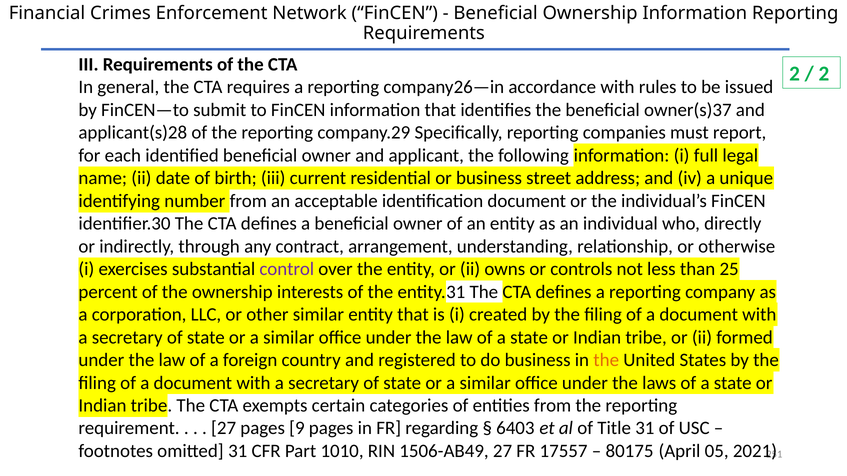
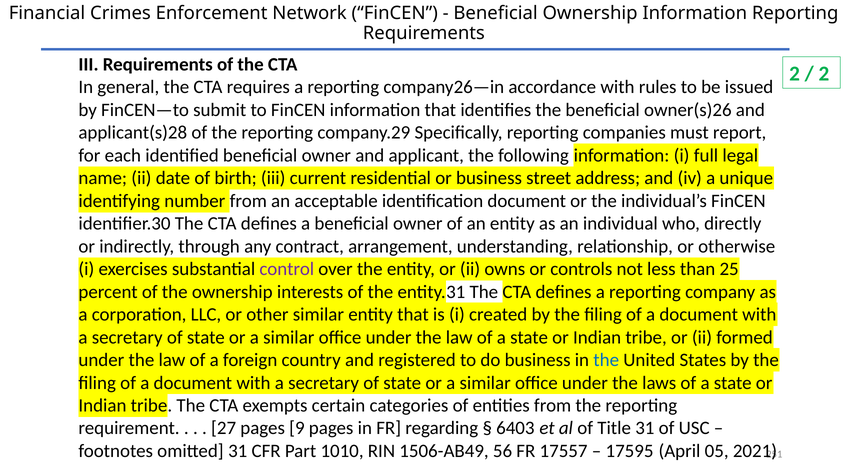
owner(s)37: owner(s)37 -> owner(s)26
the at (606, 360) colour: orange -> blue
1506-AB49 27: 27 -> 56
80175: 80175 -> 17595
